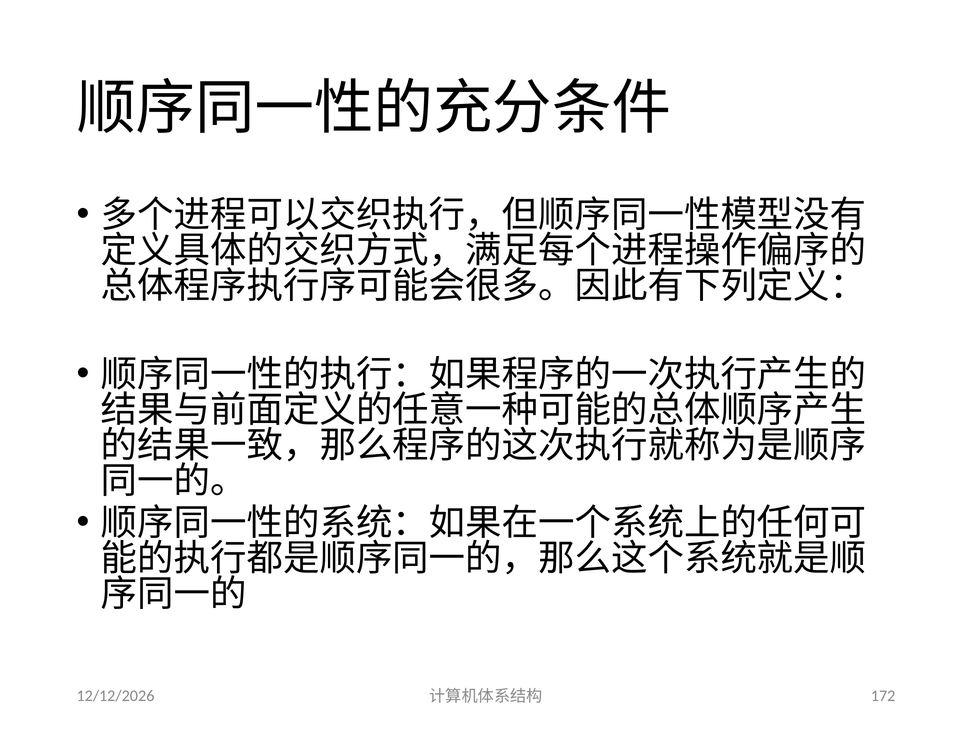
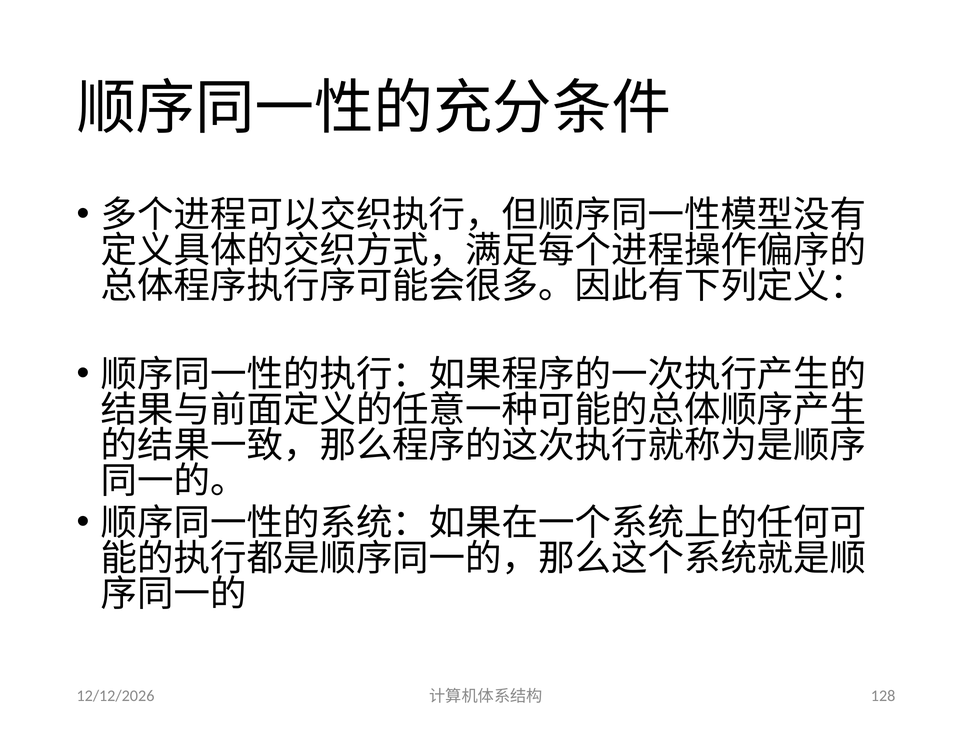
172: 172 -> 128
